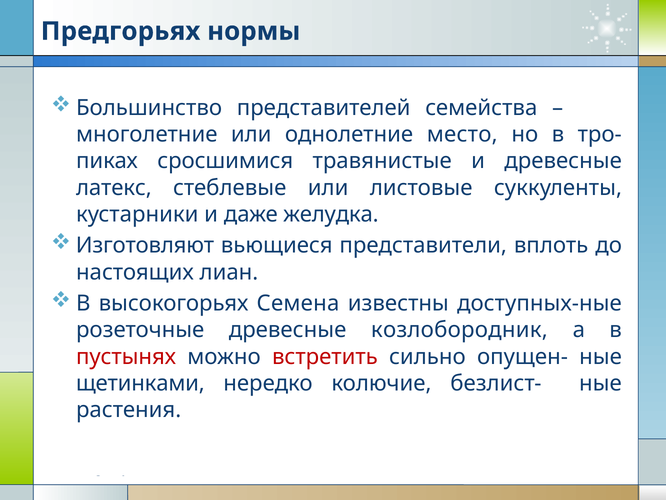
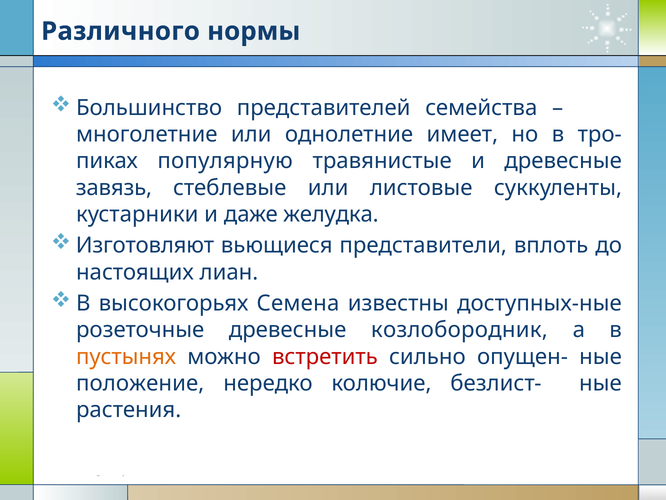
Предгорьях: Предгорьях -> Различного
место: место -> имеет
сросшимися: сросшимися -> популярную
латекс: латекс -> завязь
пустынях colour: red -> orange
щетинками: щетинками -> положение
